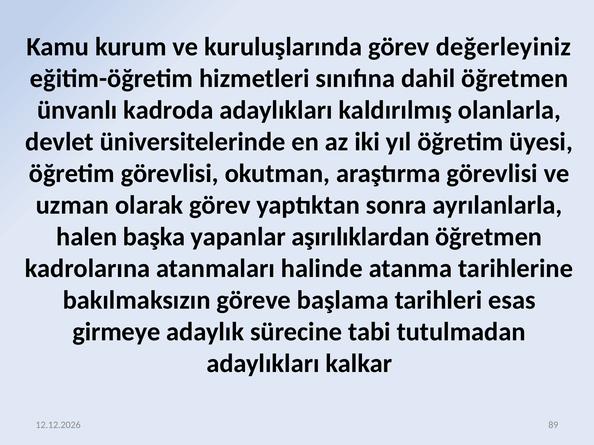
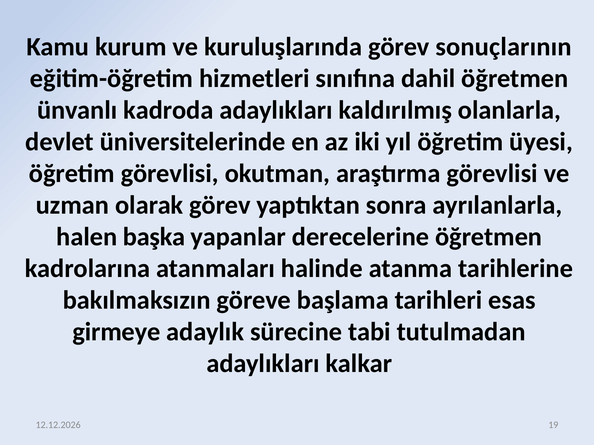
değerleyiniz: değerleyiniz -> sonuçlarının
aşırılıklardan: aşırılıklardan -> derecelerine
89: 89 -> 19
